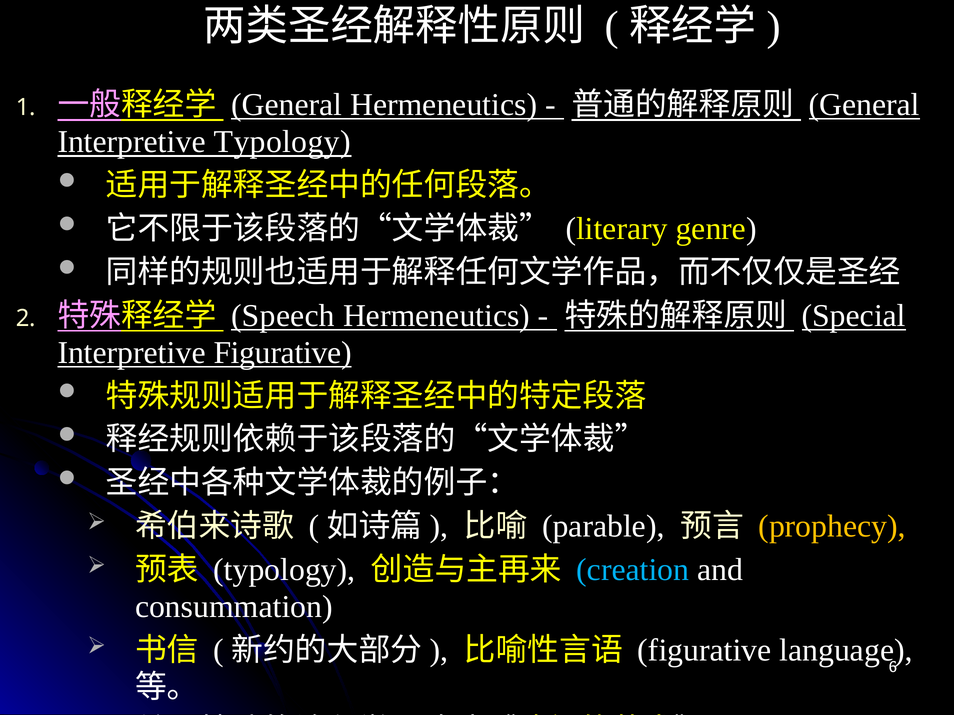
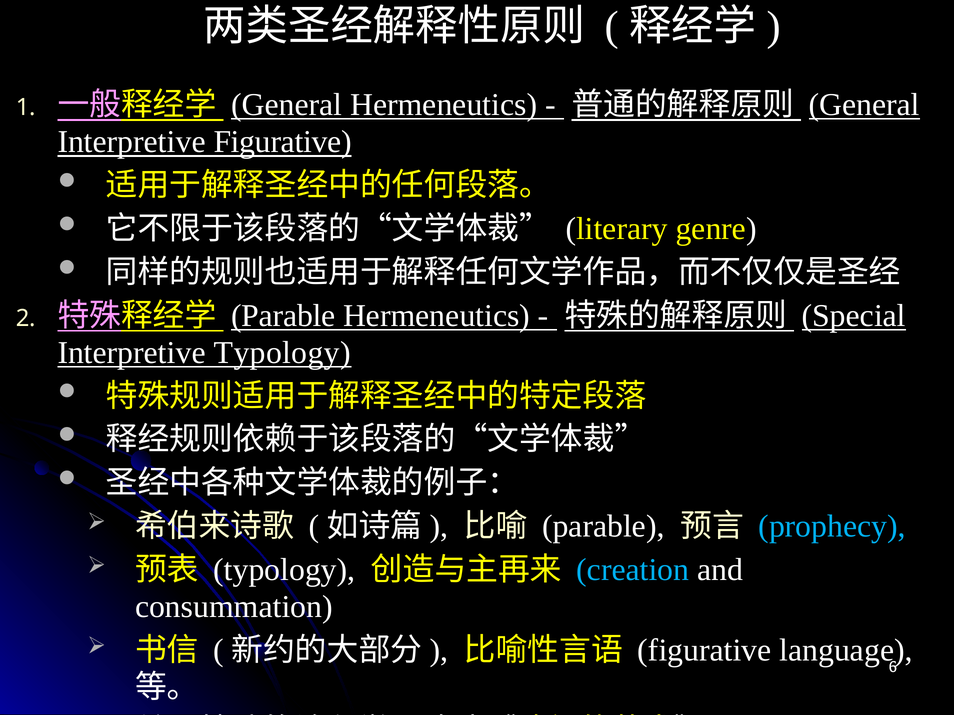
Interpretive Typology: Typology -> Figurative
Speech at (283, 316): Speech -> Parable
Interpretive Figurative: Figurative -> Typology
prophecy colour: yellow -> light blue
